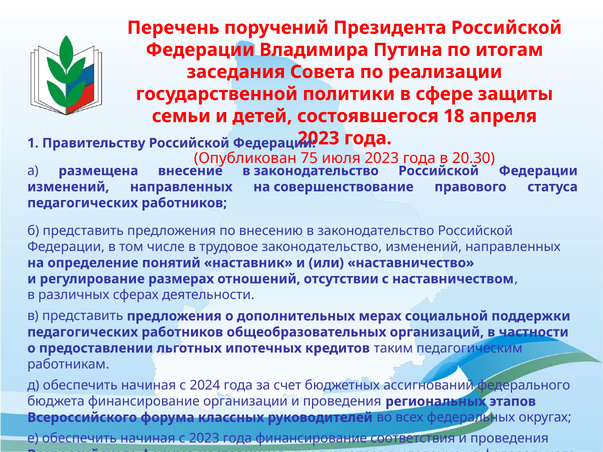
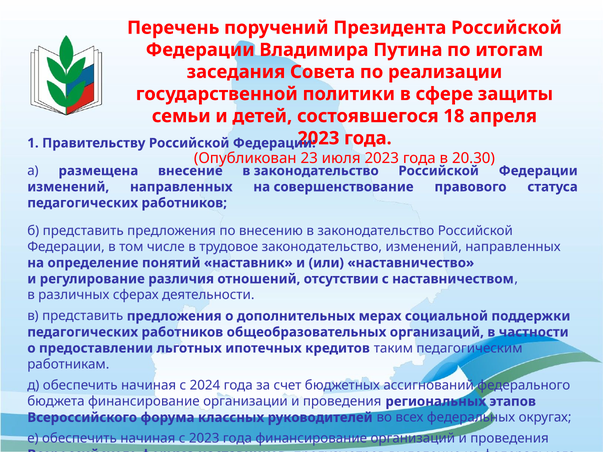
75: 75 -> 23
размерах: размерах -> различия
финансирование соответствия: соответствия -> организаций
